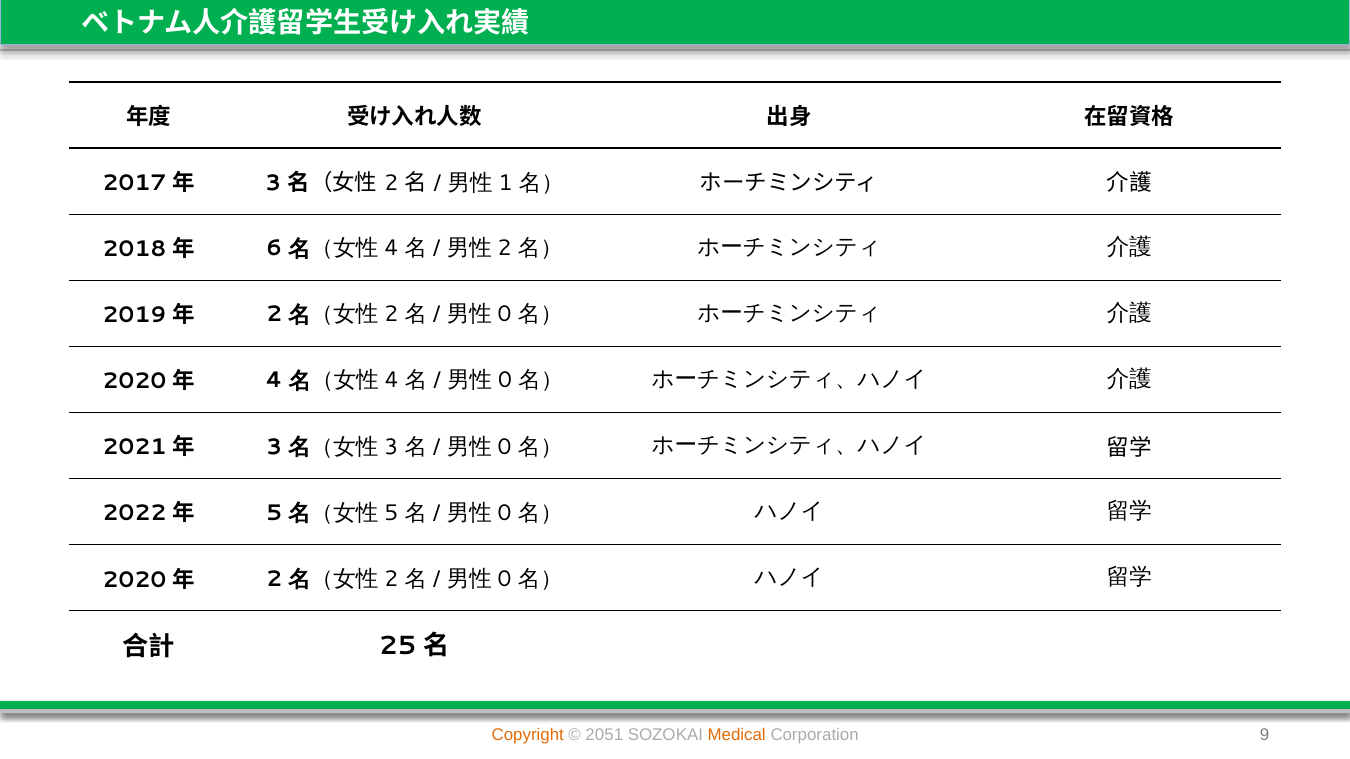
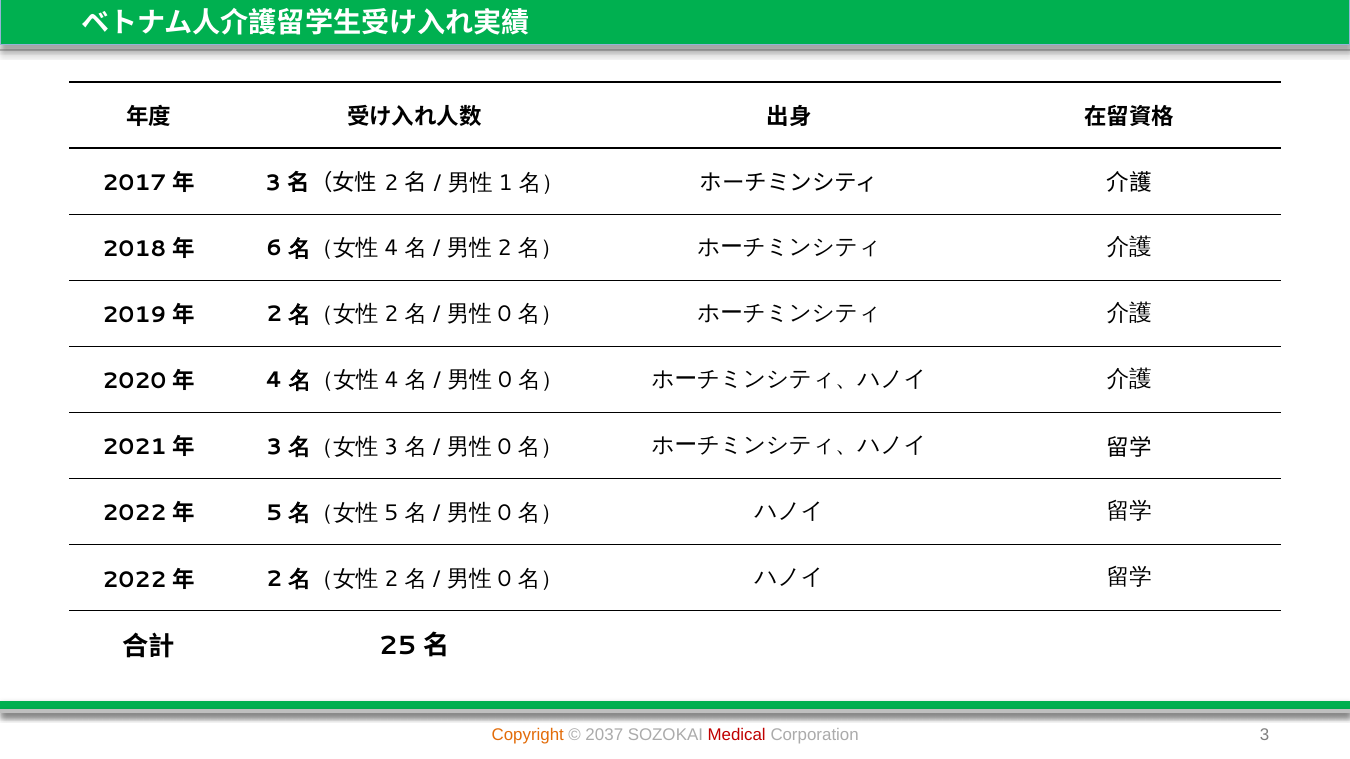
2020 at (134, 580): 2020 -> 2022
2051: 2051 -> 2037
Medical colour: orange -> red
Corporation 9: 9 -> 3
